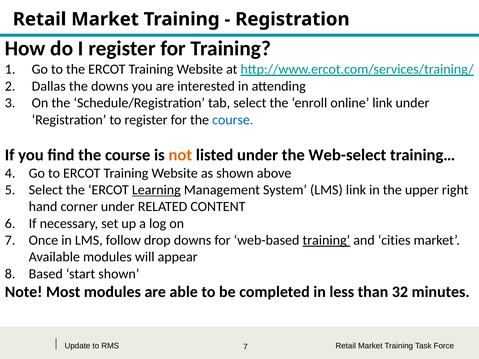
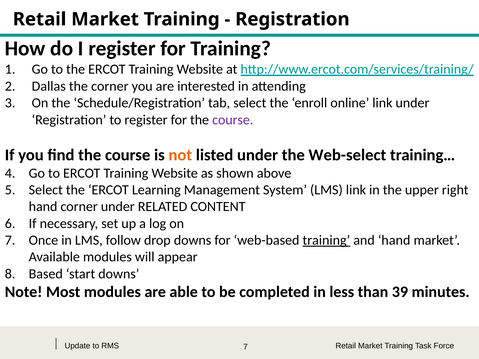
the downs: downs -> corner
course at (233, 120) colour: blue -> purple
Learning underline: present -> none
and cities: cities -> hand
start shown: shown -> downs
32: 32 -> 39
